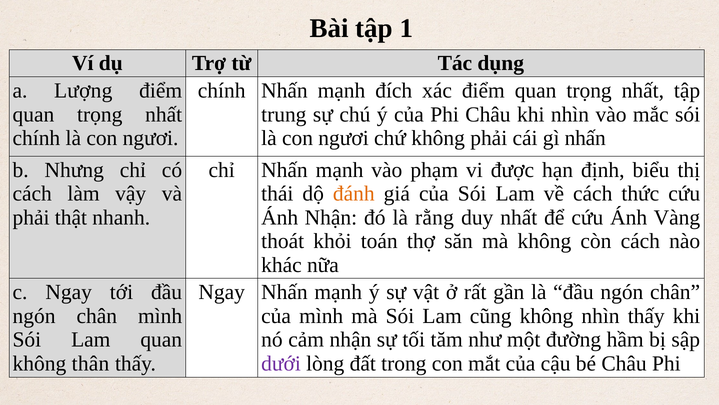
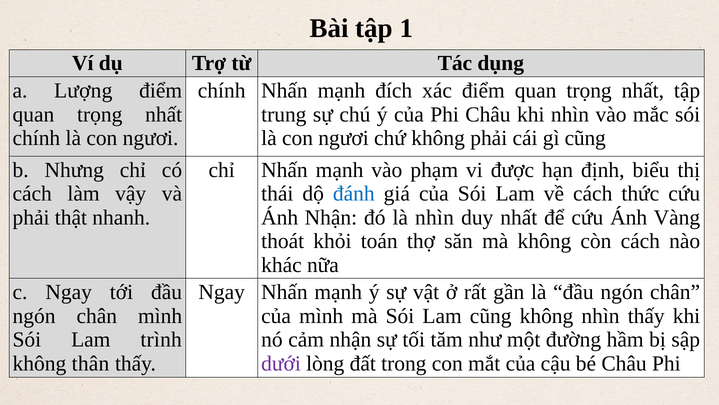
gì nhấn: nhấn -> cũng
đánh colour: orange -> blue
là rằng: rằng -> nhìn
Lam quan: quan -> trình
